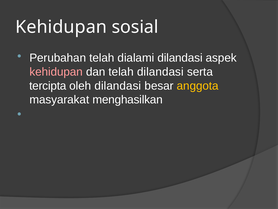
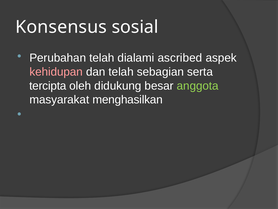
Kehidupan at (61, 27): Kehidupan -> Konsensus
dialami dilandasi: dilandasi -> ascribed
telah dilandasi: dilandasi -> sebagian
oleh dilandasi: dilandasi -> didukung
anggota colour: yellow -> light green
